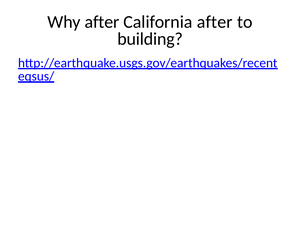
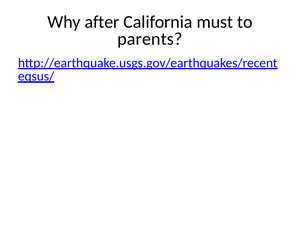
California after: after -> must
building: building -> parents
